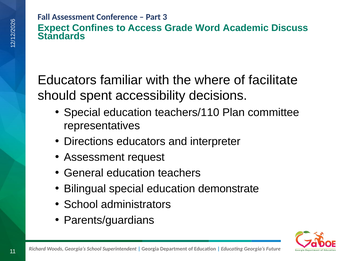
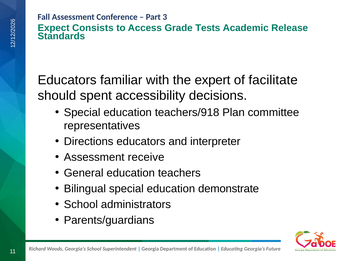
Confines: Confines -> Consists
Word: Word -> Tests
Discuss: Discuss -> Release
where: where -> expert
teachers/110: teachers/110 -> teachers/918
request: request -> receive
